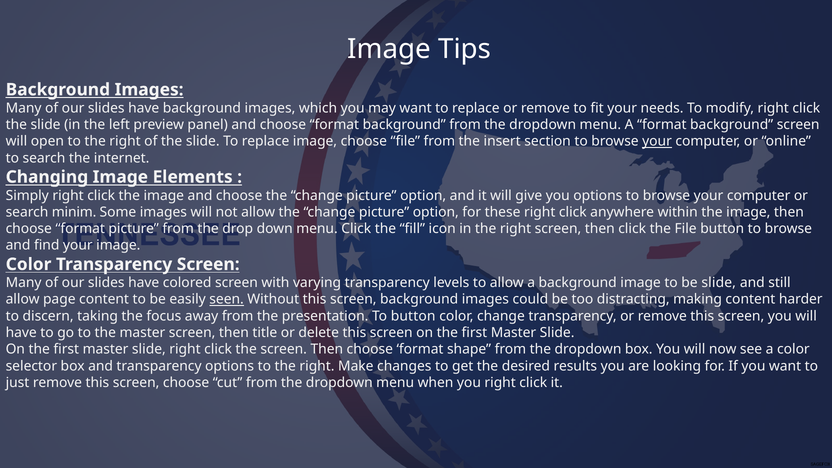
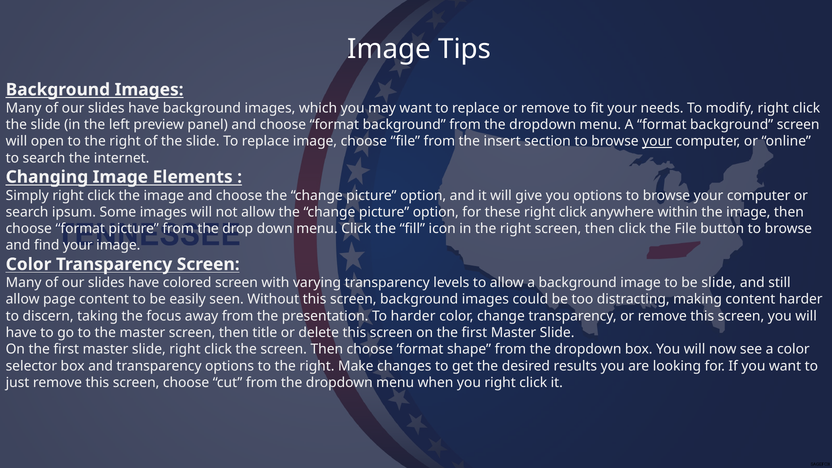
minim: minim -> ipsum
seen underline: present -> none
To button: button -> harder
